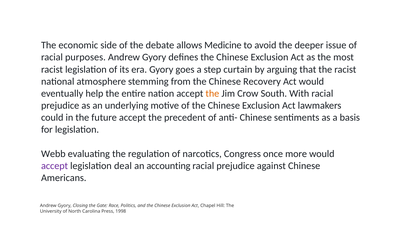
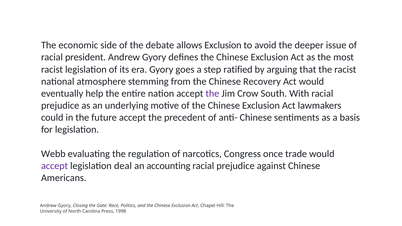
allows Medicine: Medicine -> Exclusion
purposes: purposes -> president
curtain: curtain -> ratified
the at (212, 94) colour: orange -> purple
more: more -> trade
